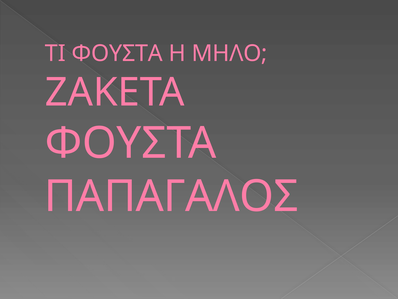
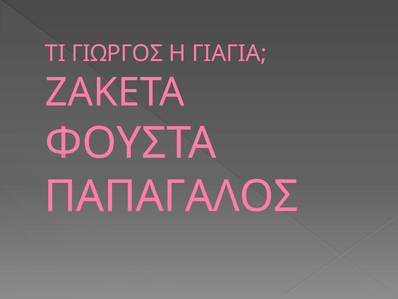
ΤΙ ΦΟΥΣΤΑ: ΦΟΥΣΤΑ -> ΓΙΩΡΓΟΣ
ΜΗΛΟ: ΜΗΛΟ -> ΓΙΑΓΙΑ
